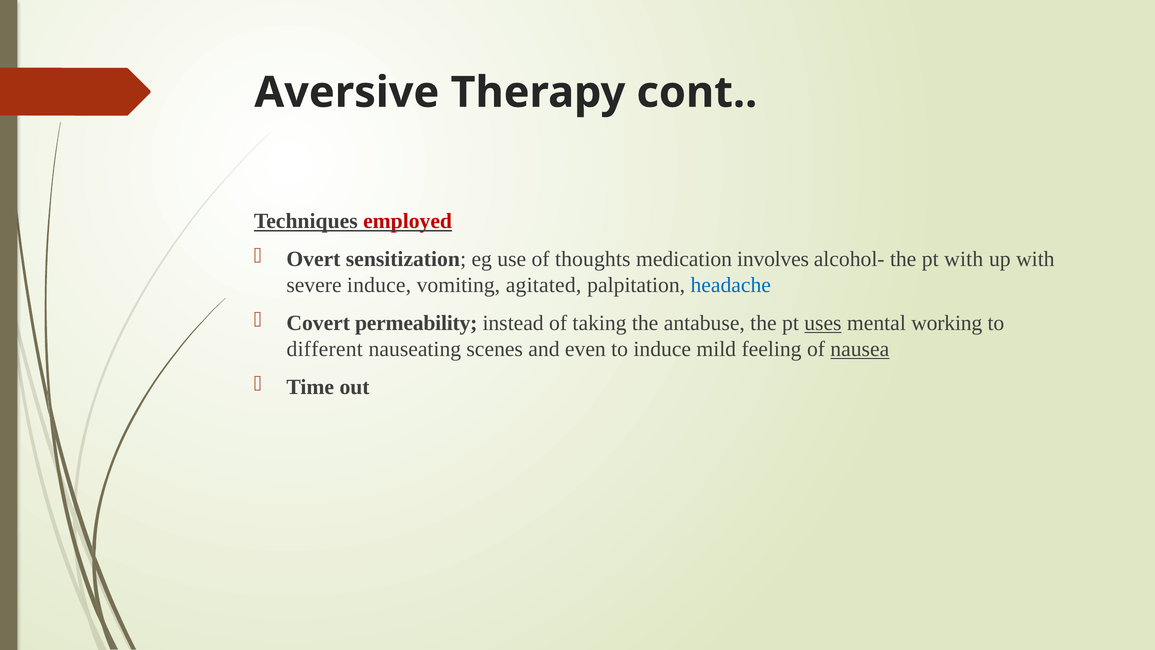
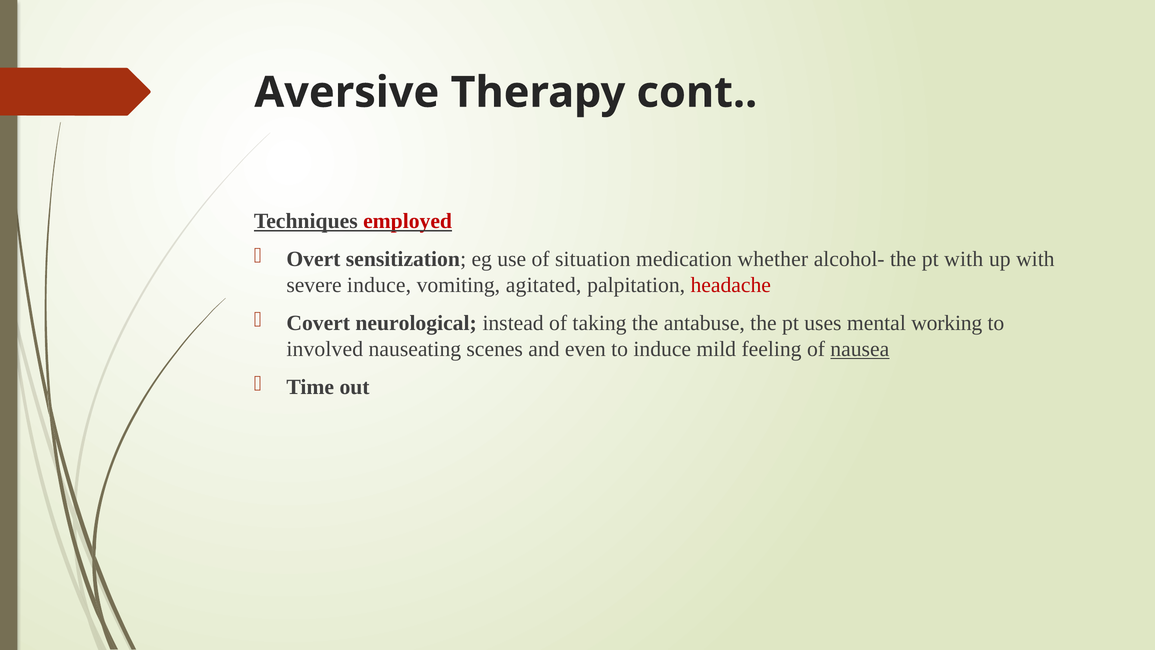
thoughts: thoughts -> situation
involves: involves -> whether
headache colour: blue -> red
permeability: permeability -> neurological
uses underline: present -> none
different: different -> involved
